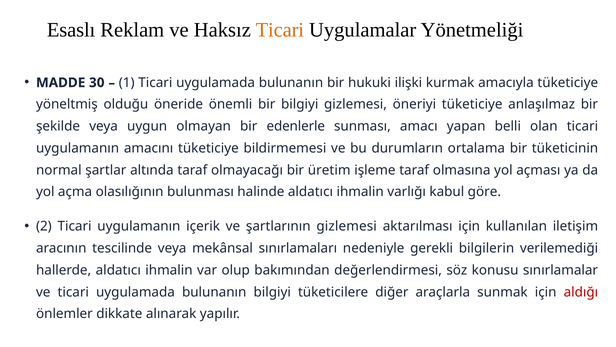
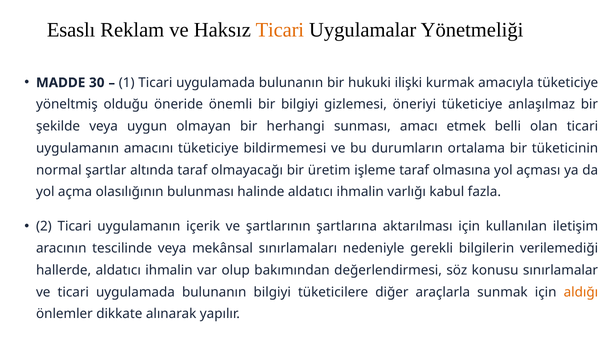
edenlerle: edenlerle -> herhangi
yapan: yapan -> etmek
göre: göre -> fazla
şartlarının gizlemesi: gizlemesi -> şartlarına
aldığı colour: red -> orange
